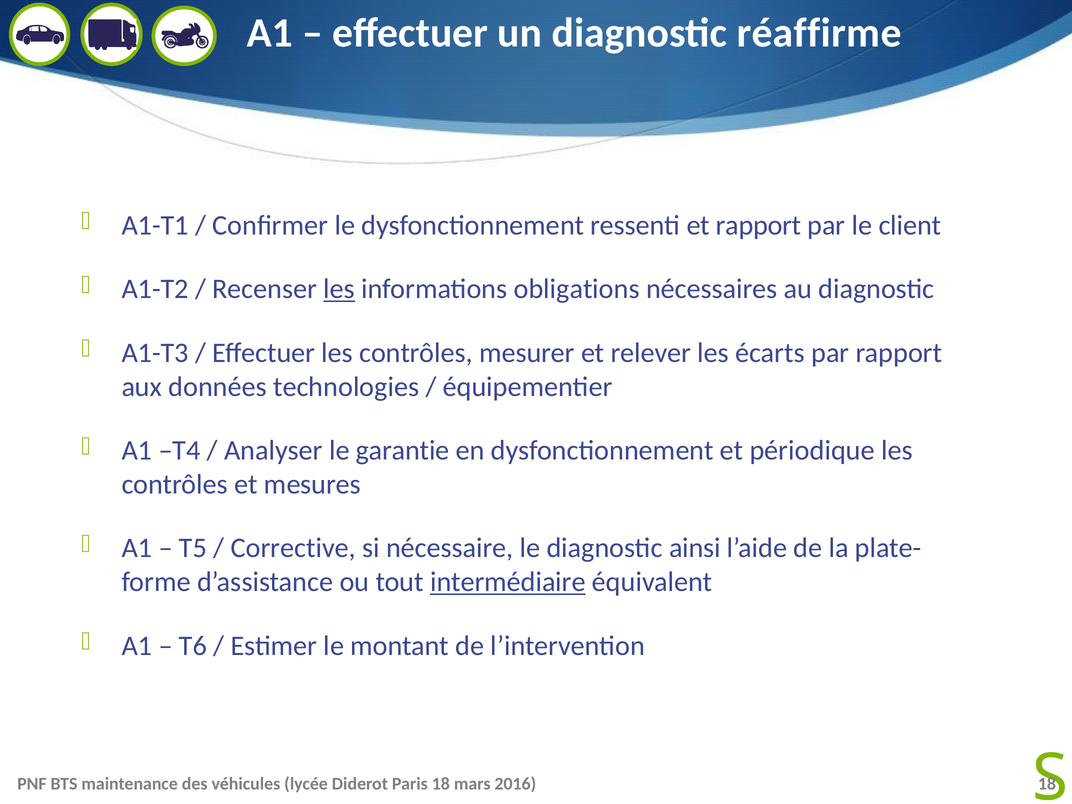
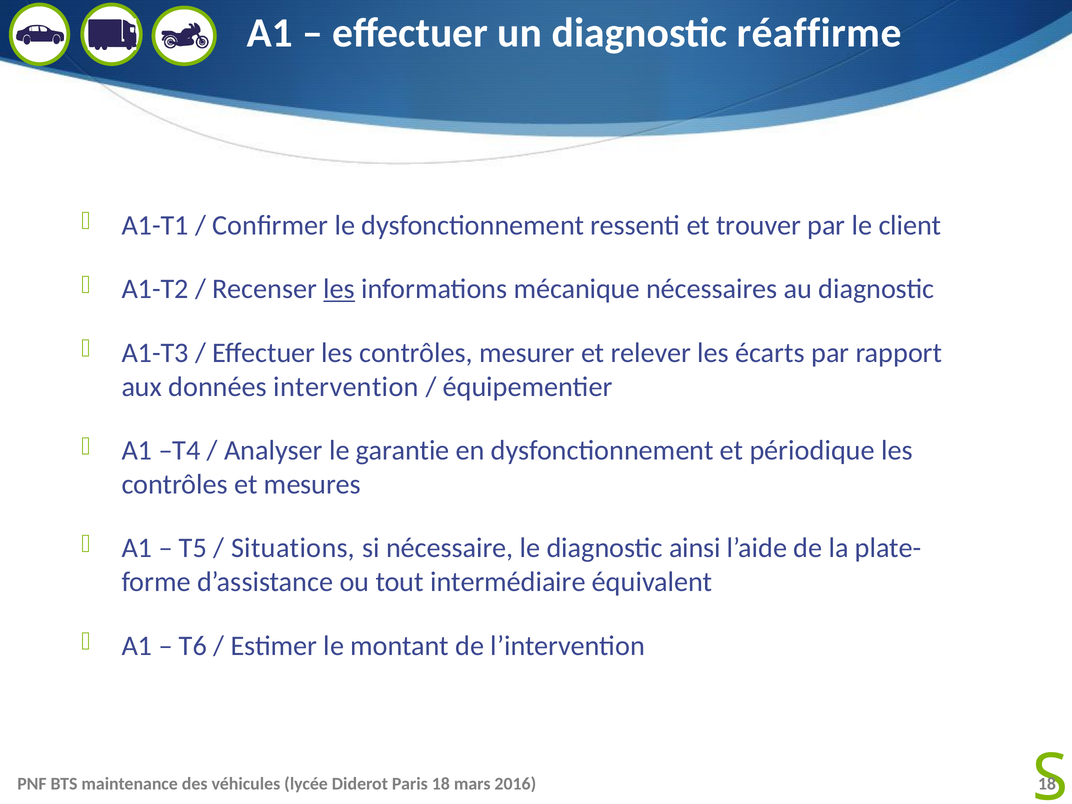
et rapport: rapport -> trouver
obligations: obligations -> mécanique
technologies: technologies -> intervention
Corrective: Corrective -> Situations
intermédiaire underline: present -> none
